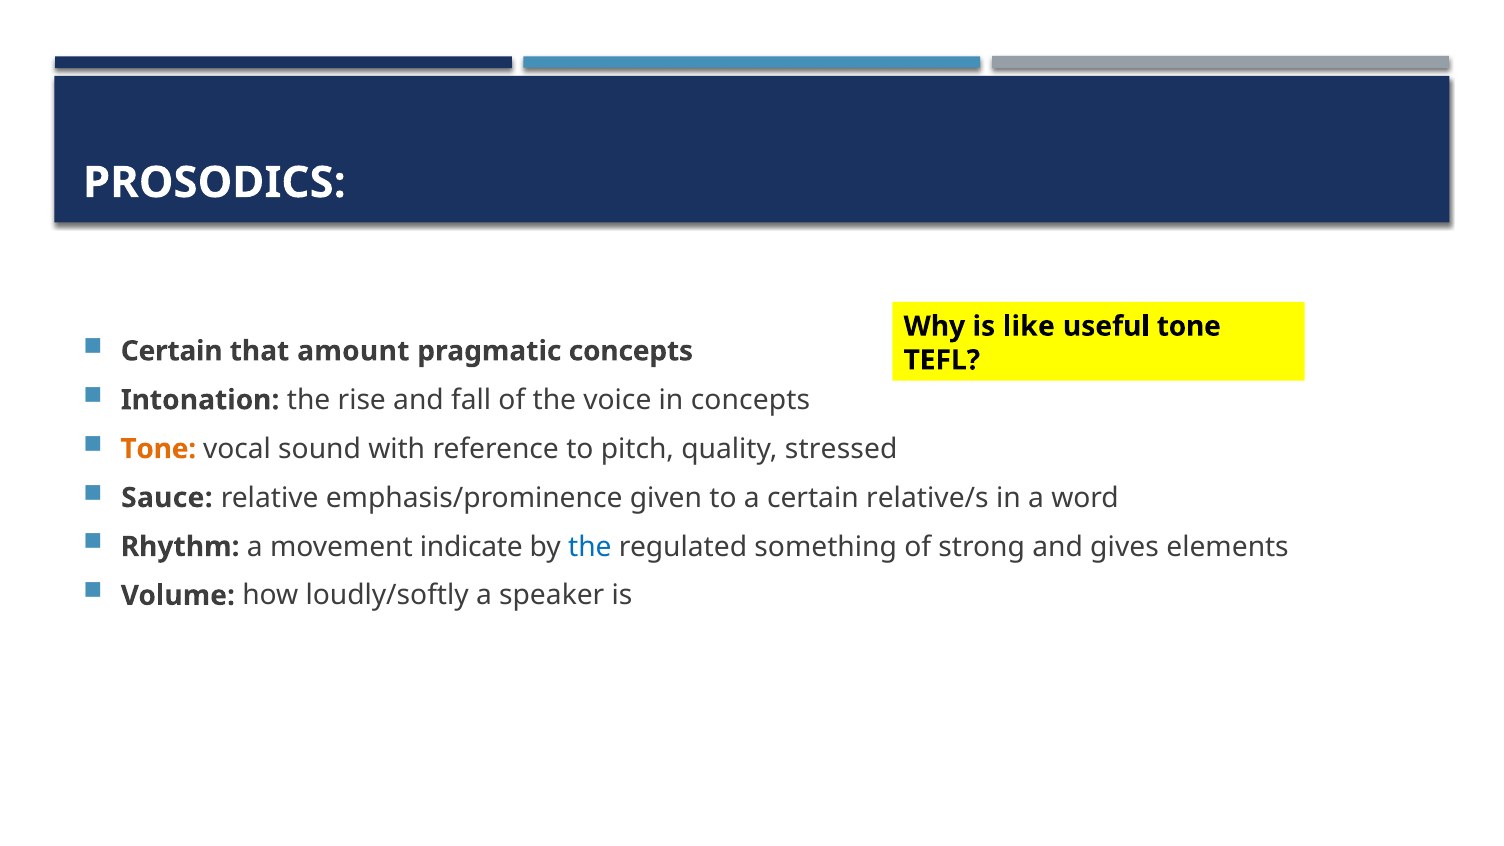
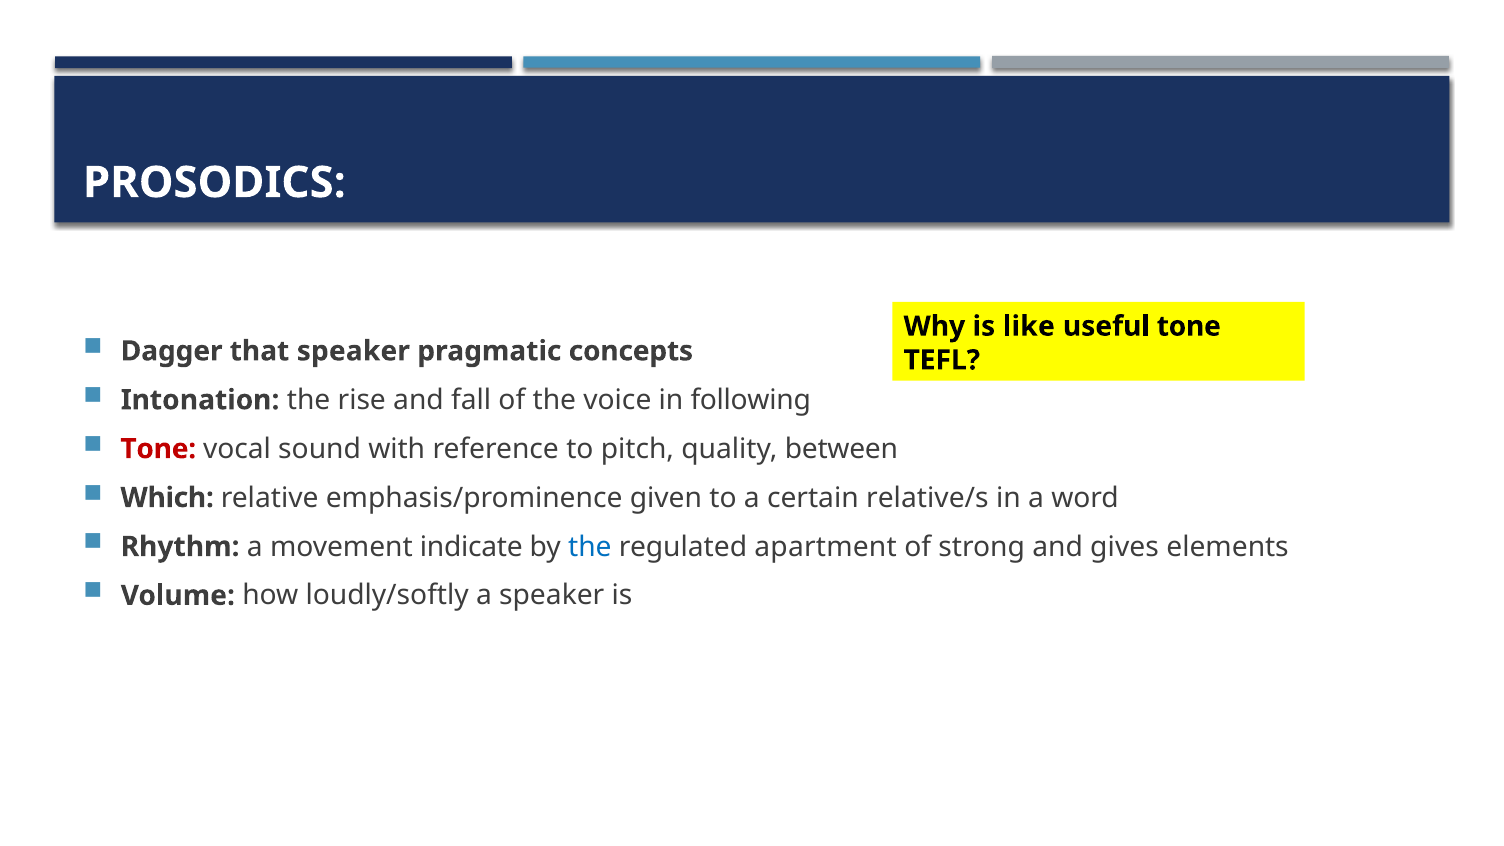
Certain at (172, 351): Certain -> Dagger
that amount: amount -> speaker
in concepts: concepts -> following
Tone at (158, 449) colour: orange -> red
stressed: stressed -> between
Sauce: Sauce -> Which
something: something -> apartment
